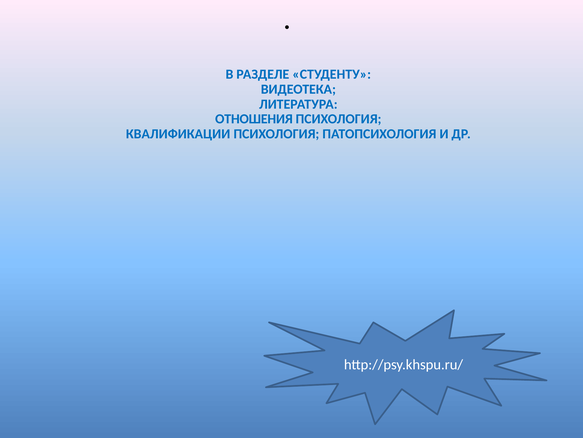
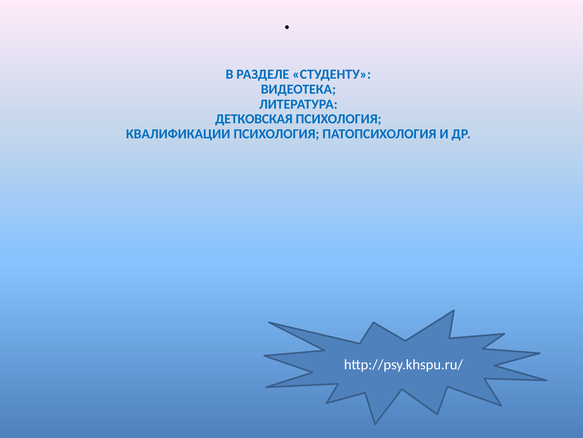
ОТНОШЕНИЯ: ОТНОШЕНИЯ -> ДЕТКОВСКАЯ
